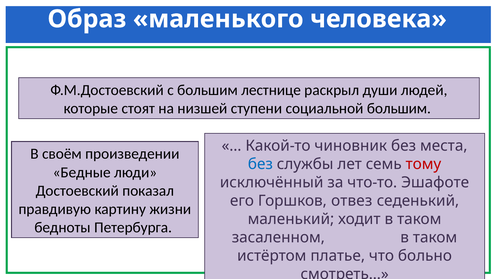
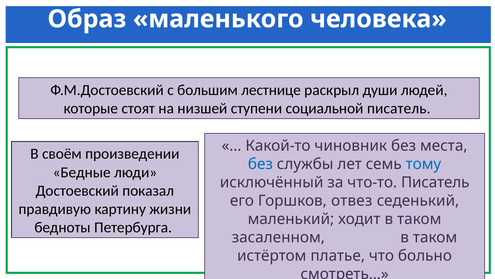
социальной большим: большим -> писатель
тому colour: red -> blue
что-то Эшафоте: Эшафоте -> Писатель
